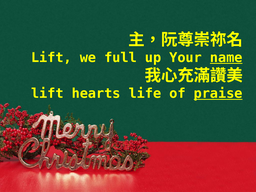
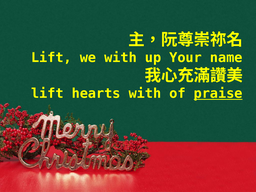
we full: full -> with
name underline: present -> none
hearts life: life -> with
